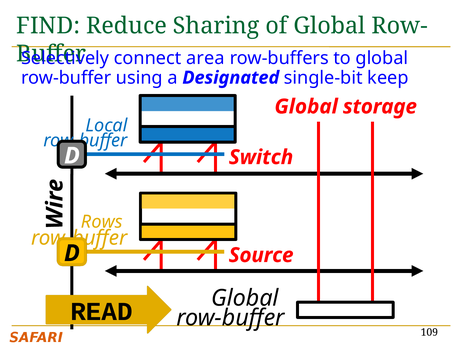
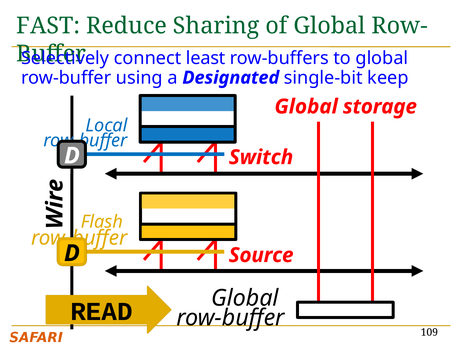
FIND: FIND -> FAST
area: area -> least
Rows: Rows -> Flash
